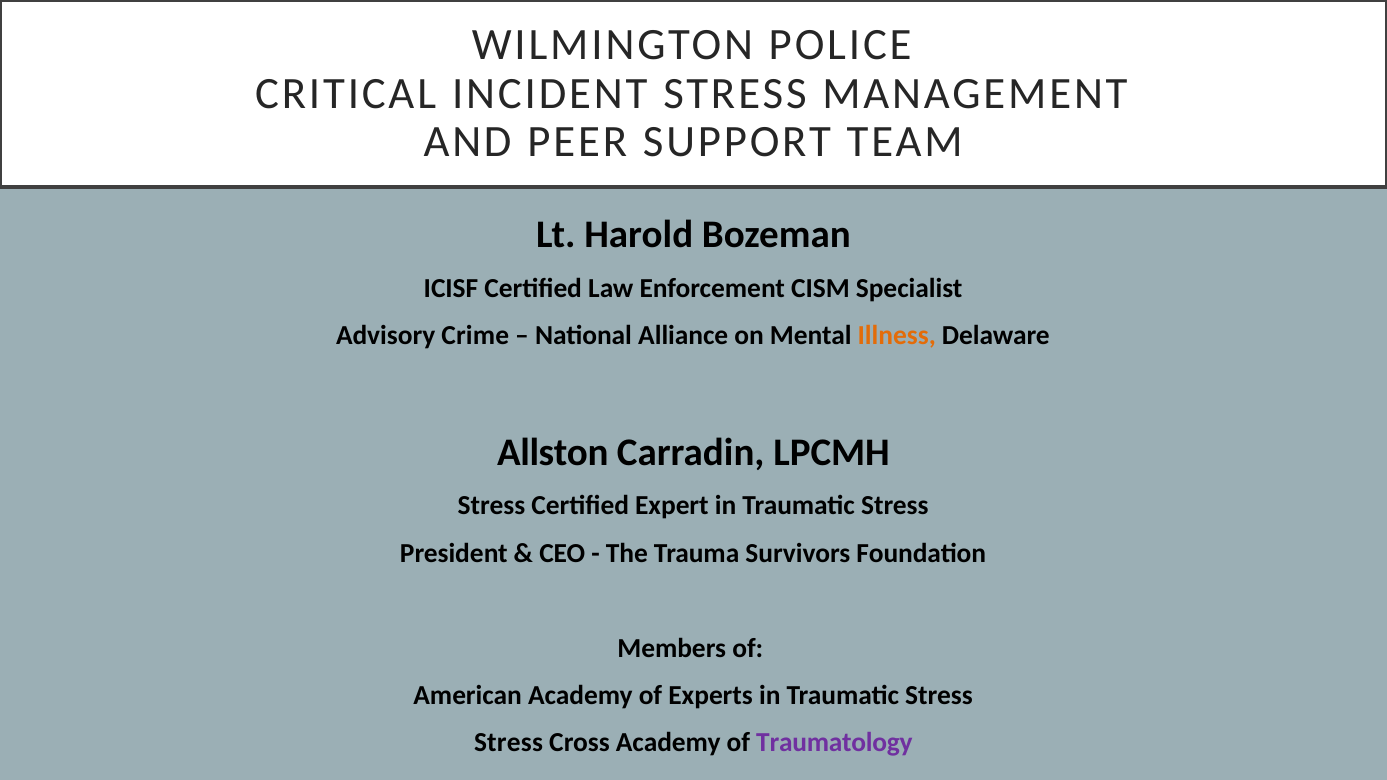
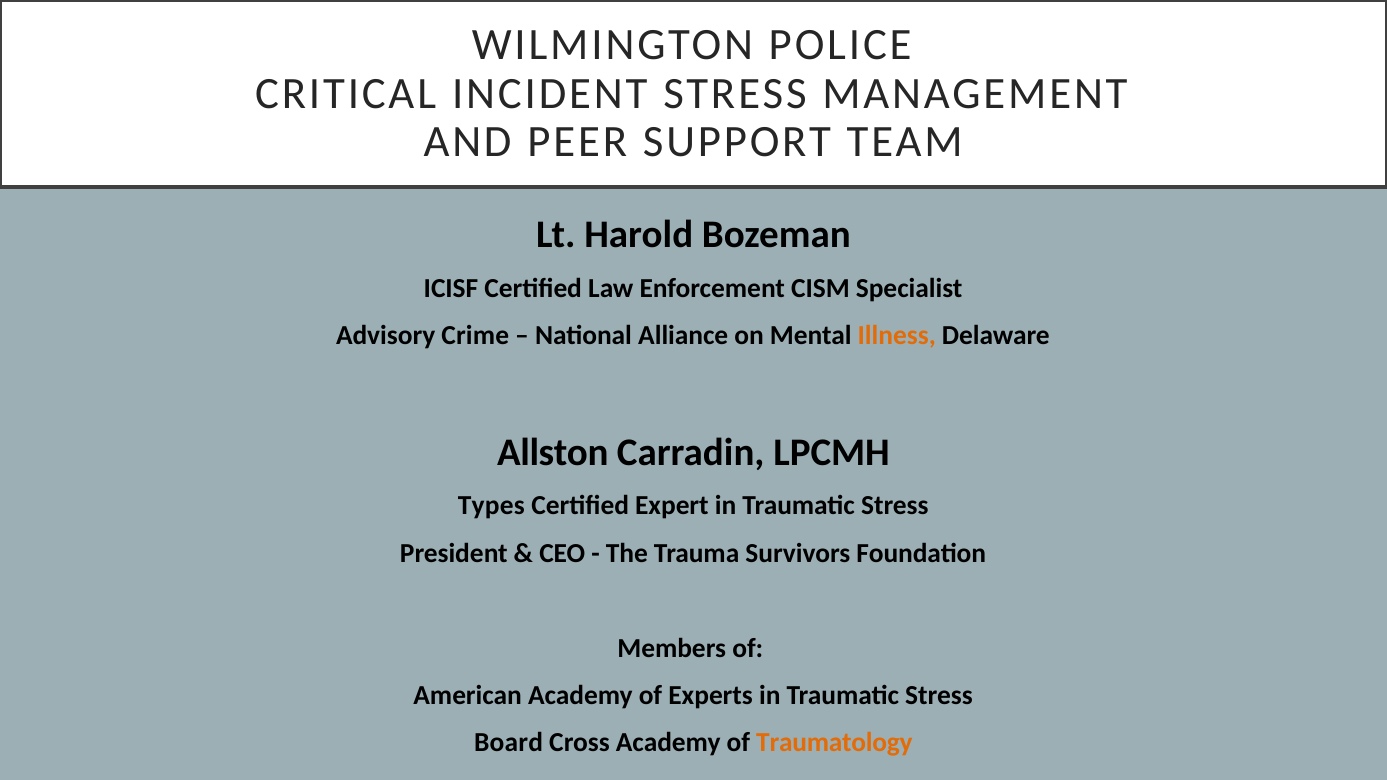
Stress at (491, 506): Stress -> Types
Stress at (509, 743): Stress -> Board
Traumatology colour: purple -> orange
